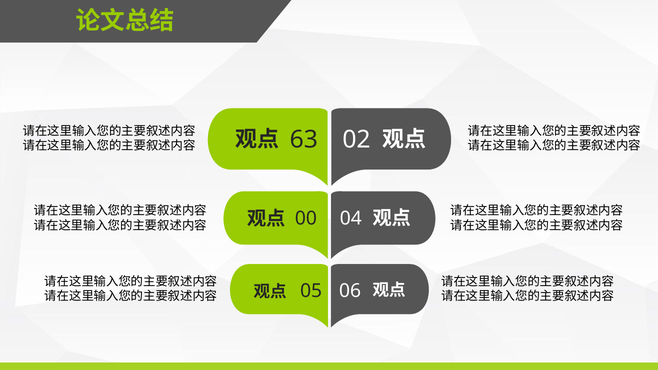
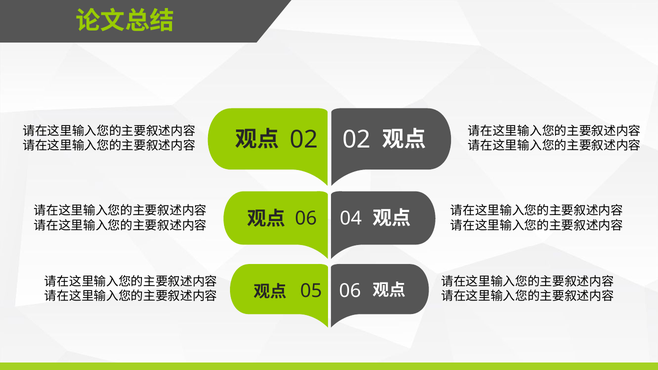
63 at (304, 140): 63 -> 02
00 at (306, 218): 00 -> 06
